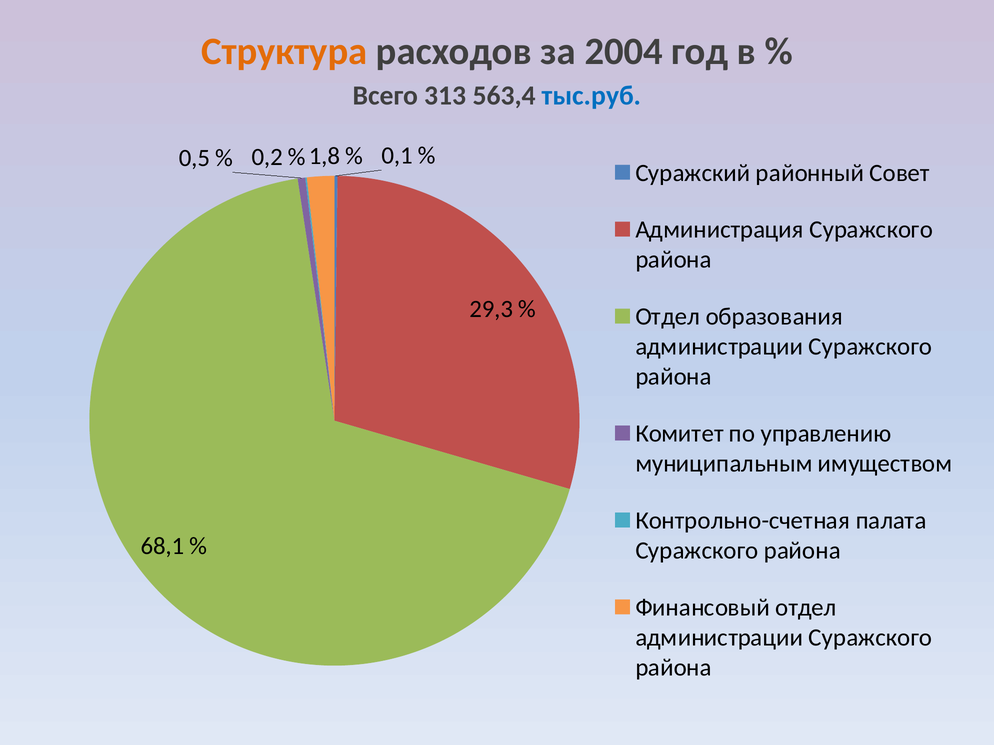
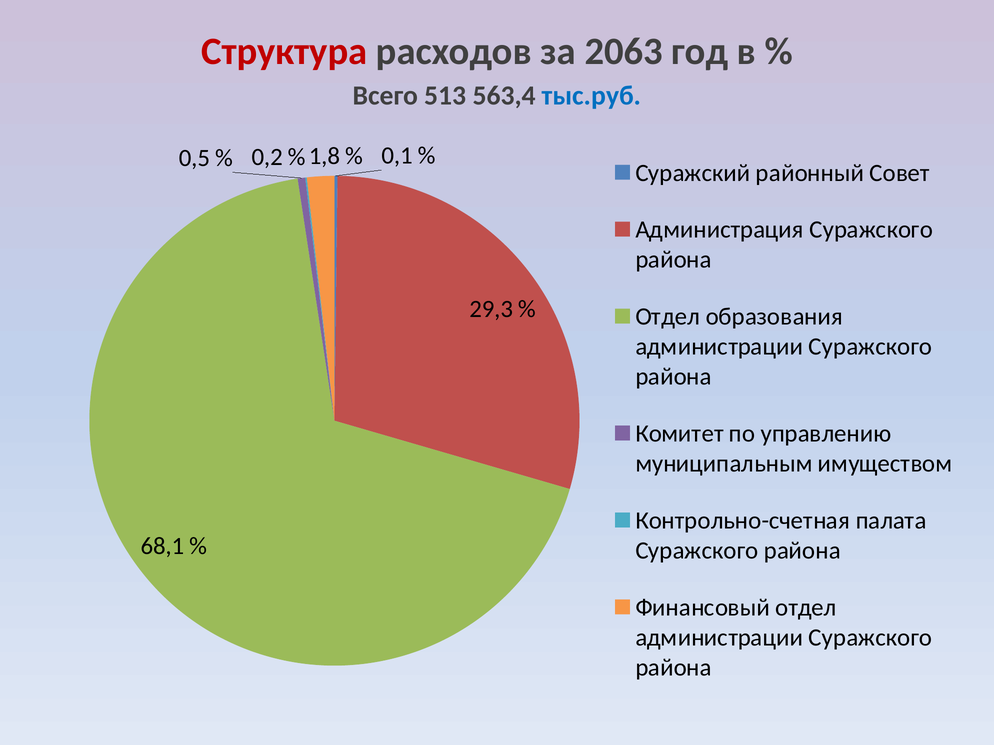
Структура colour: orange -> red
2004: 2004 -> 2063
313: 313 -> 513
